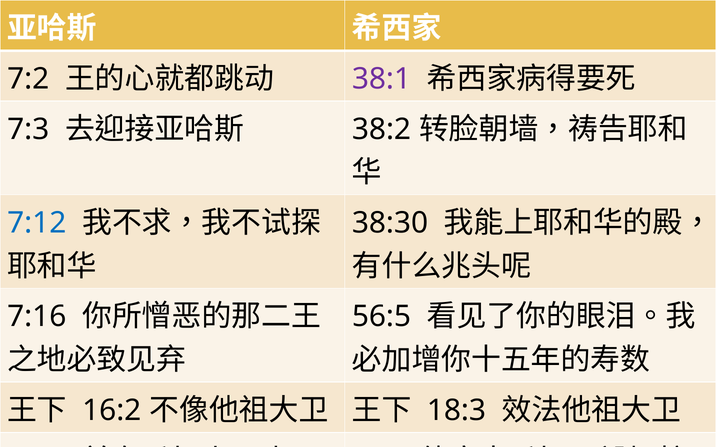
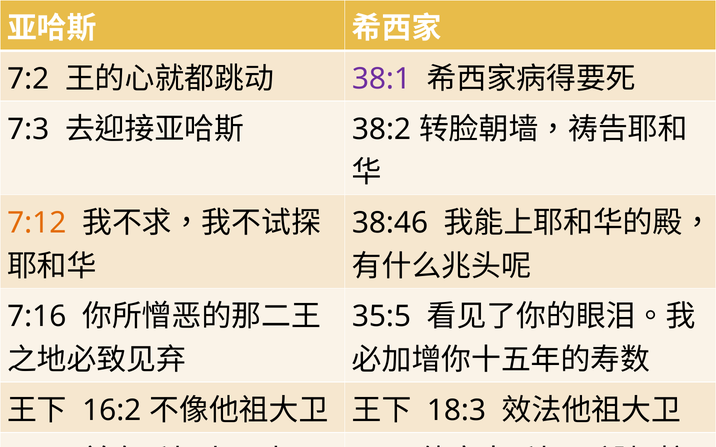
7:12 colour: blue -> orange
38:30: 38:30 -> 38:46
56:5: 56:5 -> 35:5
